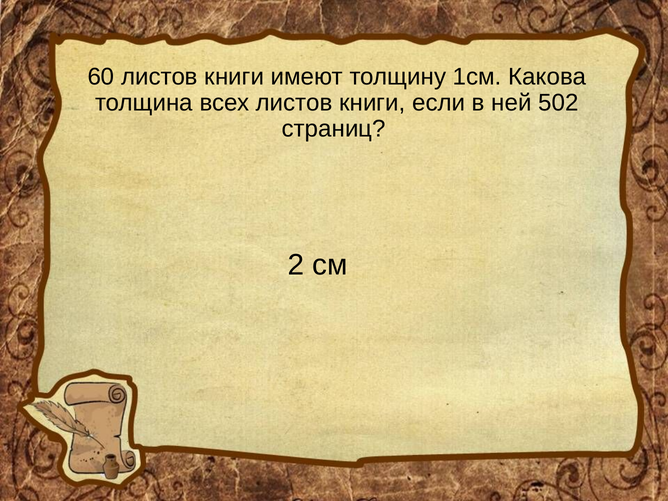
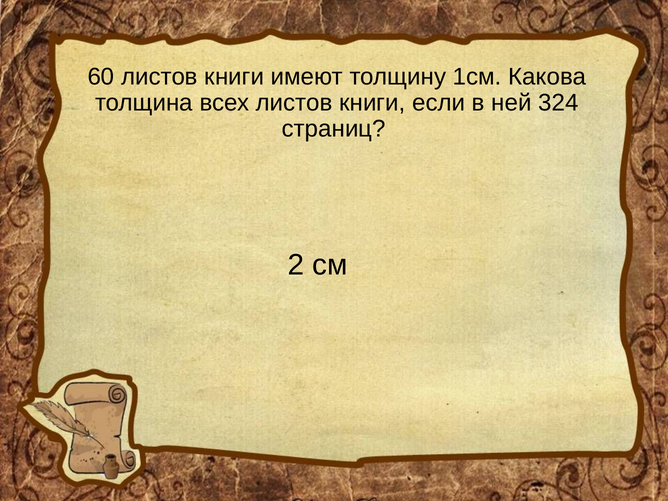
502: 502 -> 324
